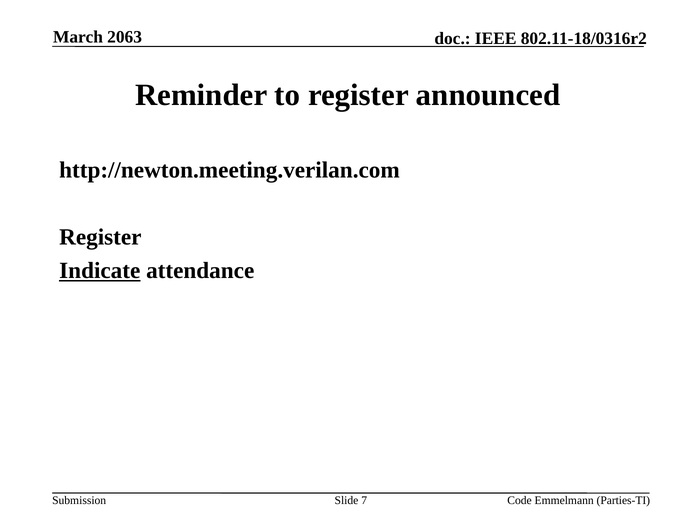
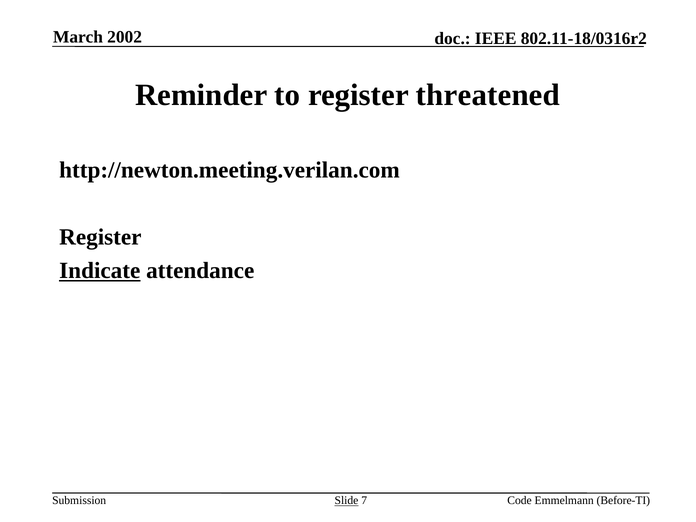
2063: 2063 -> 2002
announced: announced -> threatened
Slide underline: none -> present
Parties-TI: Parties-TI -> Before-TI
